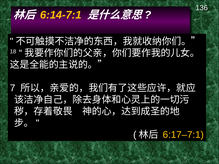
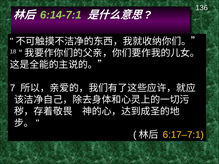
6:14-7:1 colour: yellow -> light green
